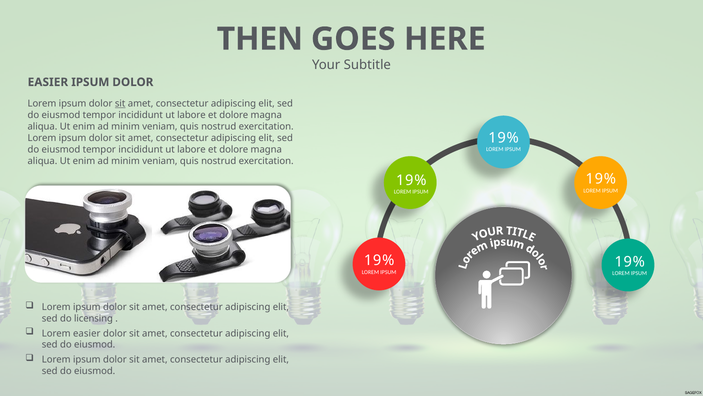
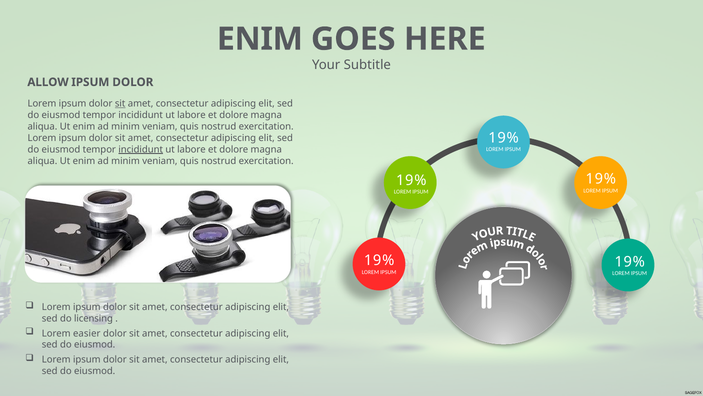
THEN at (260, 39): THEN -> ENIM
EASIER at (48, 82): EASIER -> ALLOW
incididunt at (141, 149) underline: none -> present
